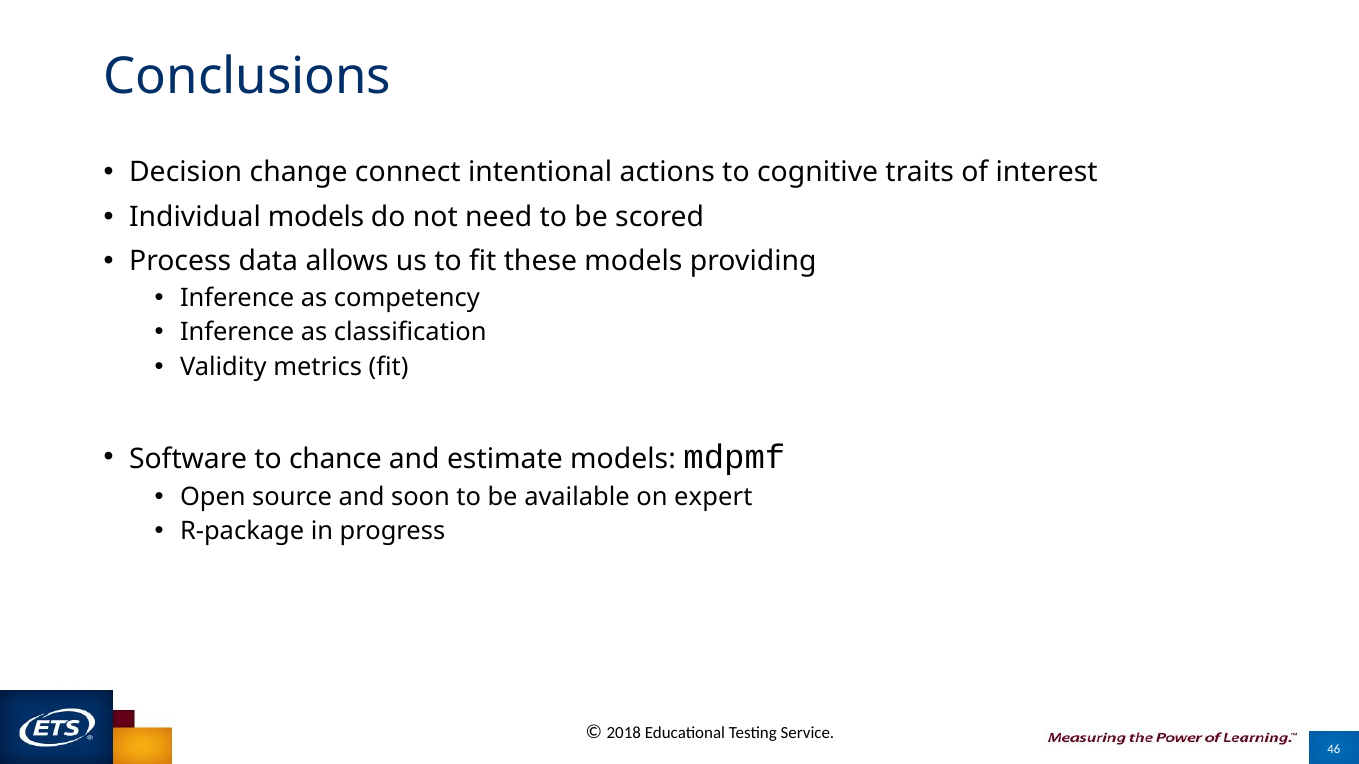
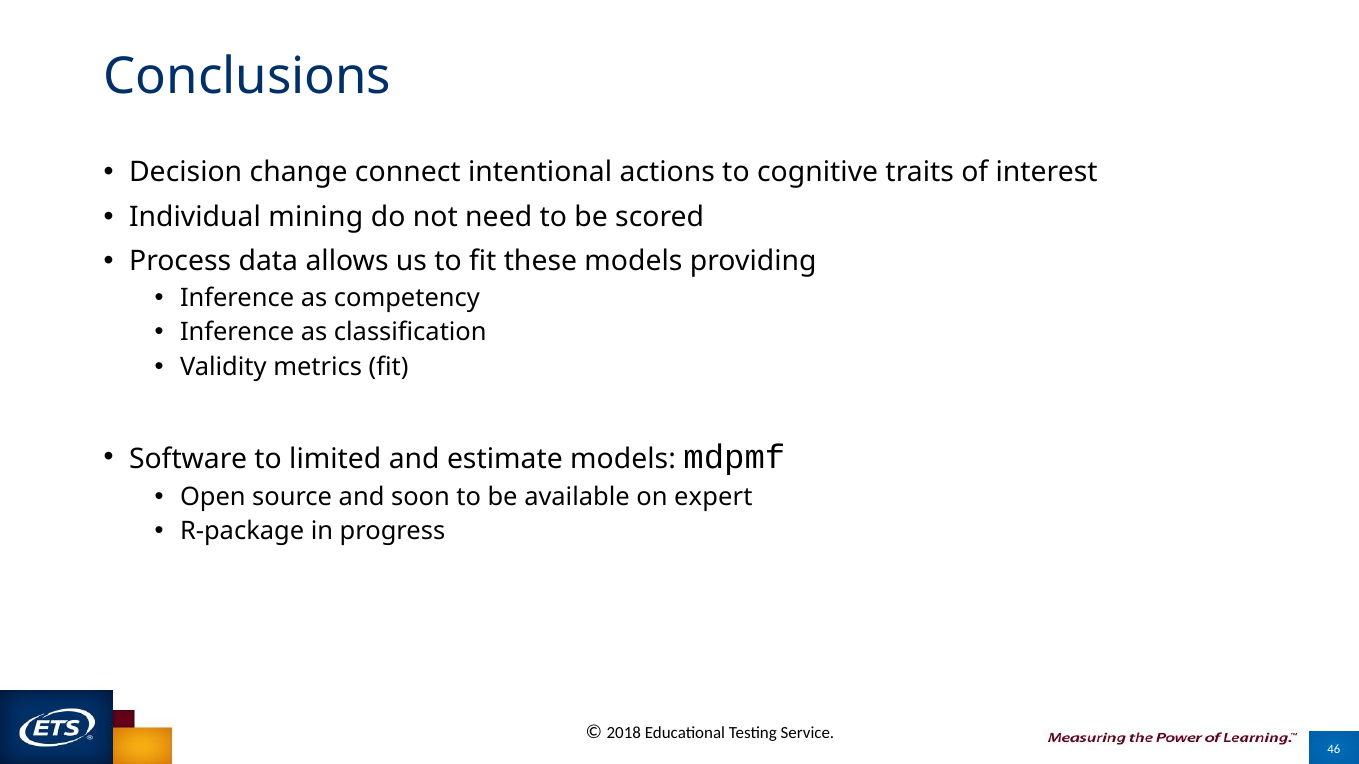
Individual models: models -> mining
chance: chance -> limited
